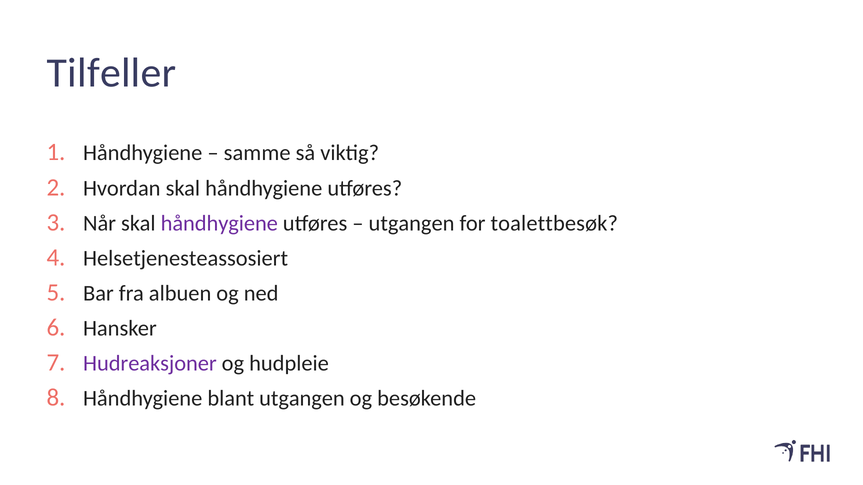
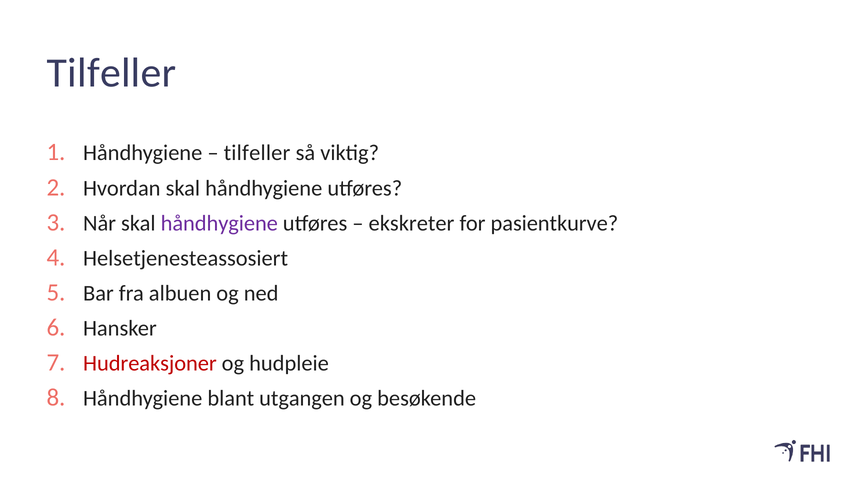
samme at (257, 153): samme -> tilfeller
utgangen at (412, 223): utgangen -> ekskreter
toalettbesøk: toalettbesøk -> pasientkurve
Hudreaksjoner colour: purple -> red
